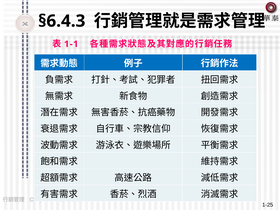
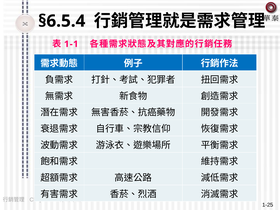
§6.4.3: §6.4.3 -> §6.5.4
